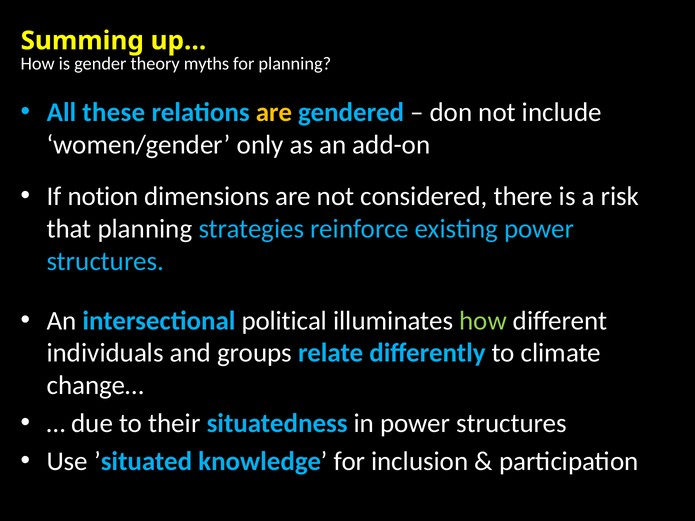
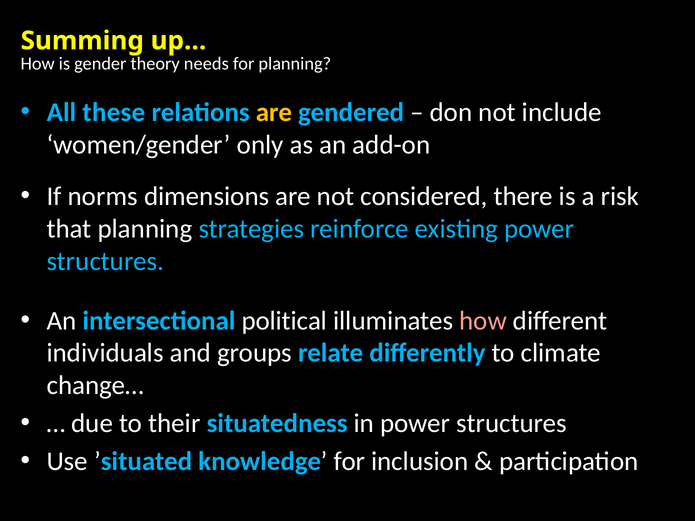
myths: myths -> needs
notion: notion -> norms
how at (483, 321) colour: light green -> pink
